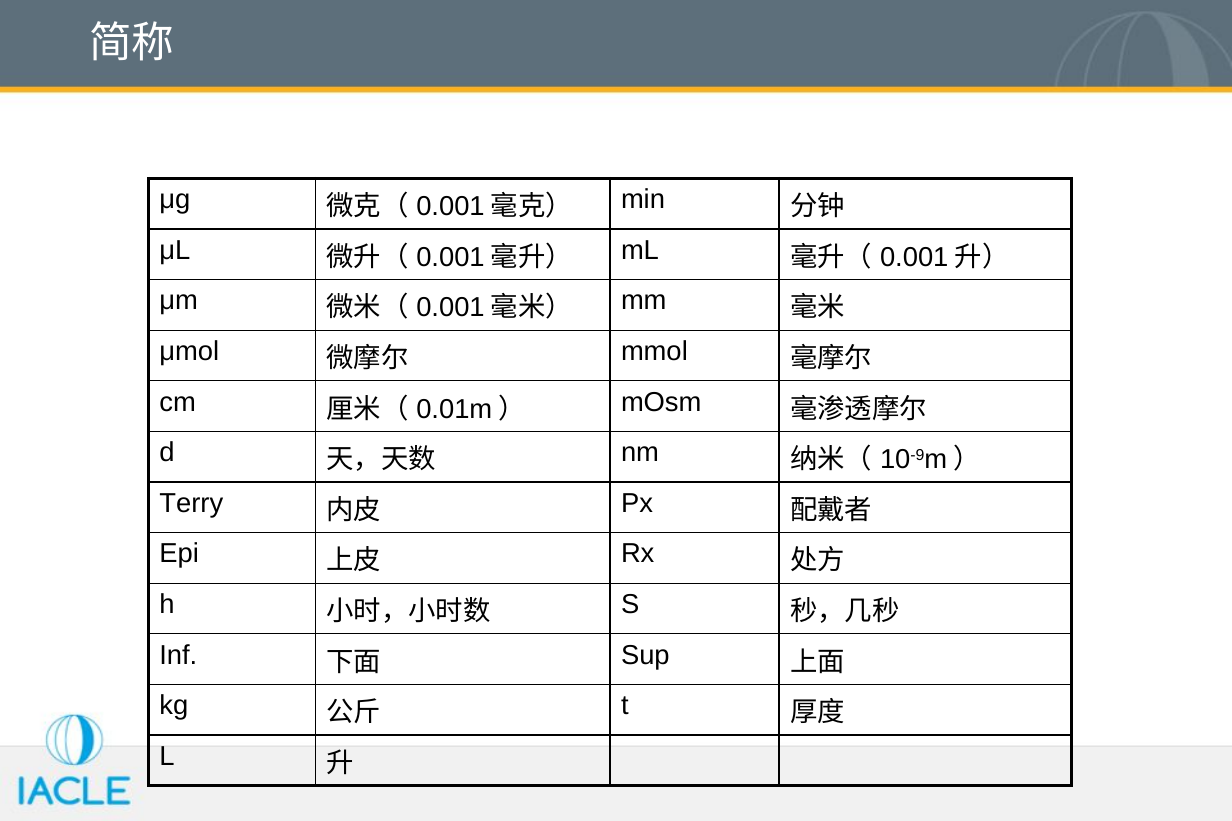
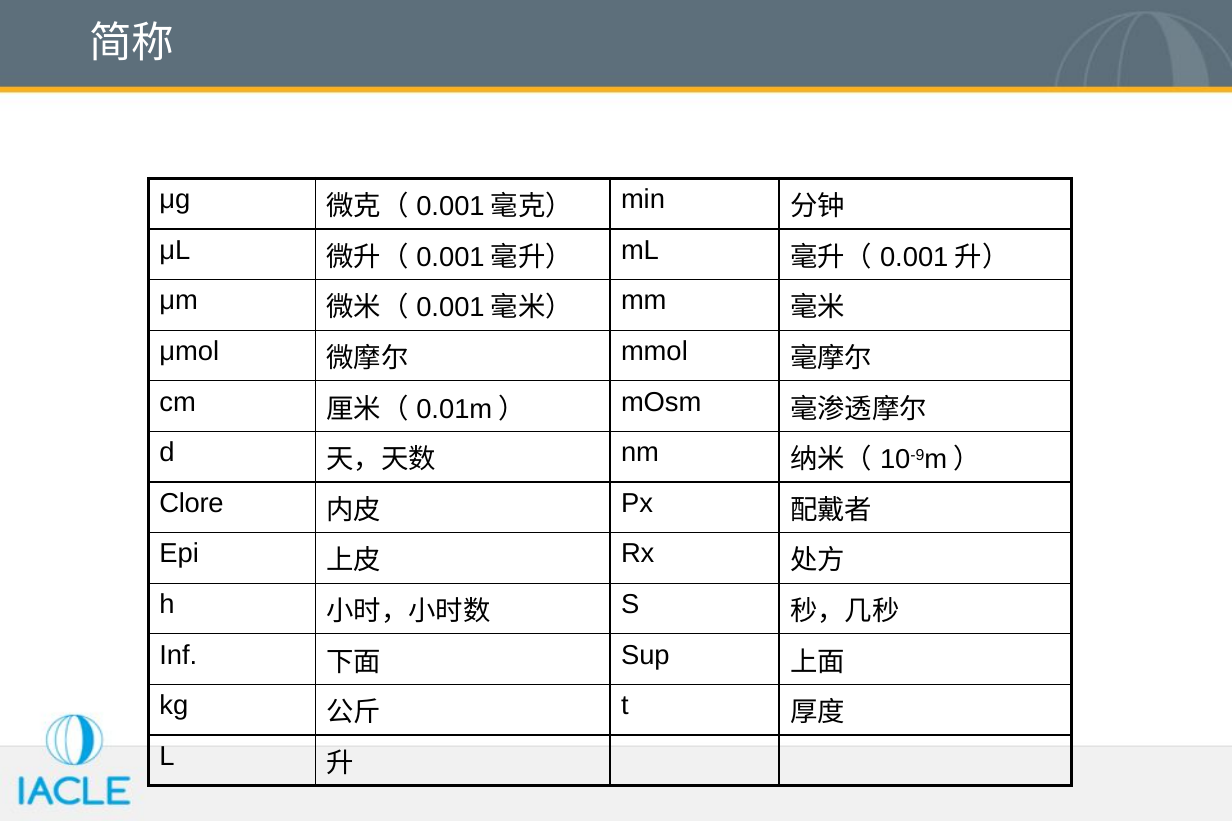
Terry: Terry -> Clore
